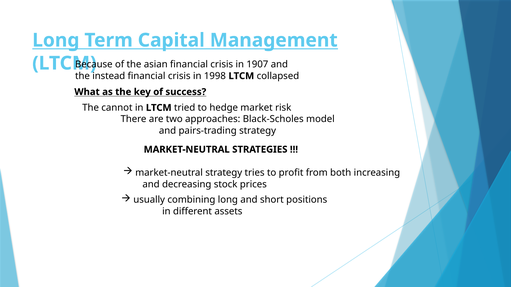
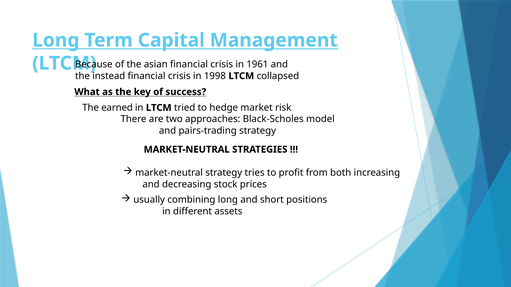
1907: 1907 -> 1961
cannot: cannot -> earned
